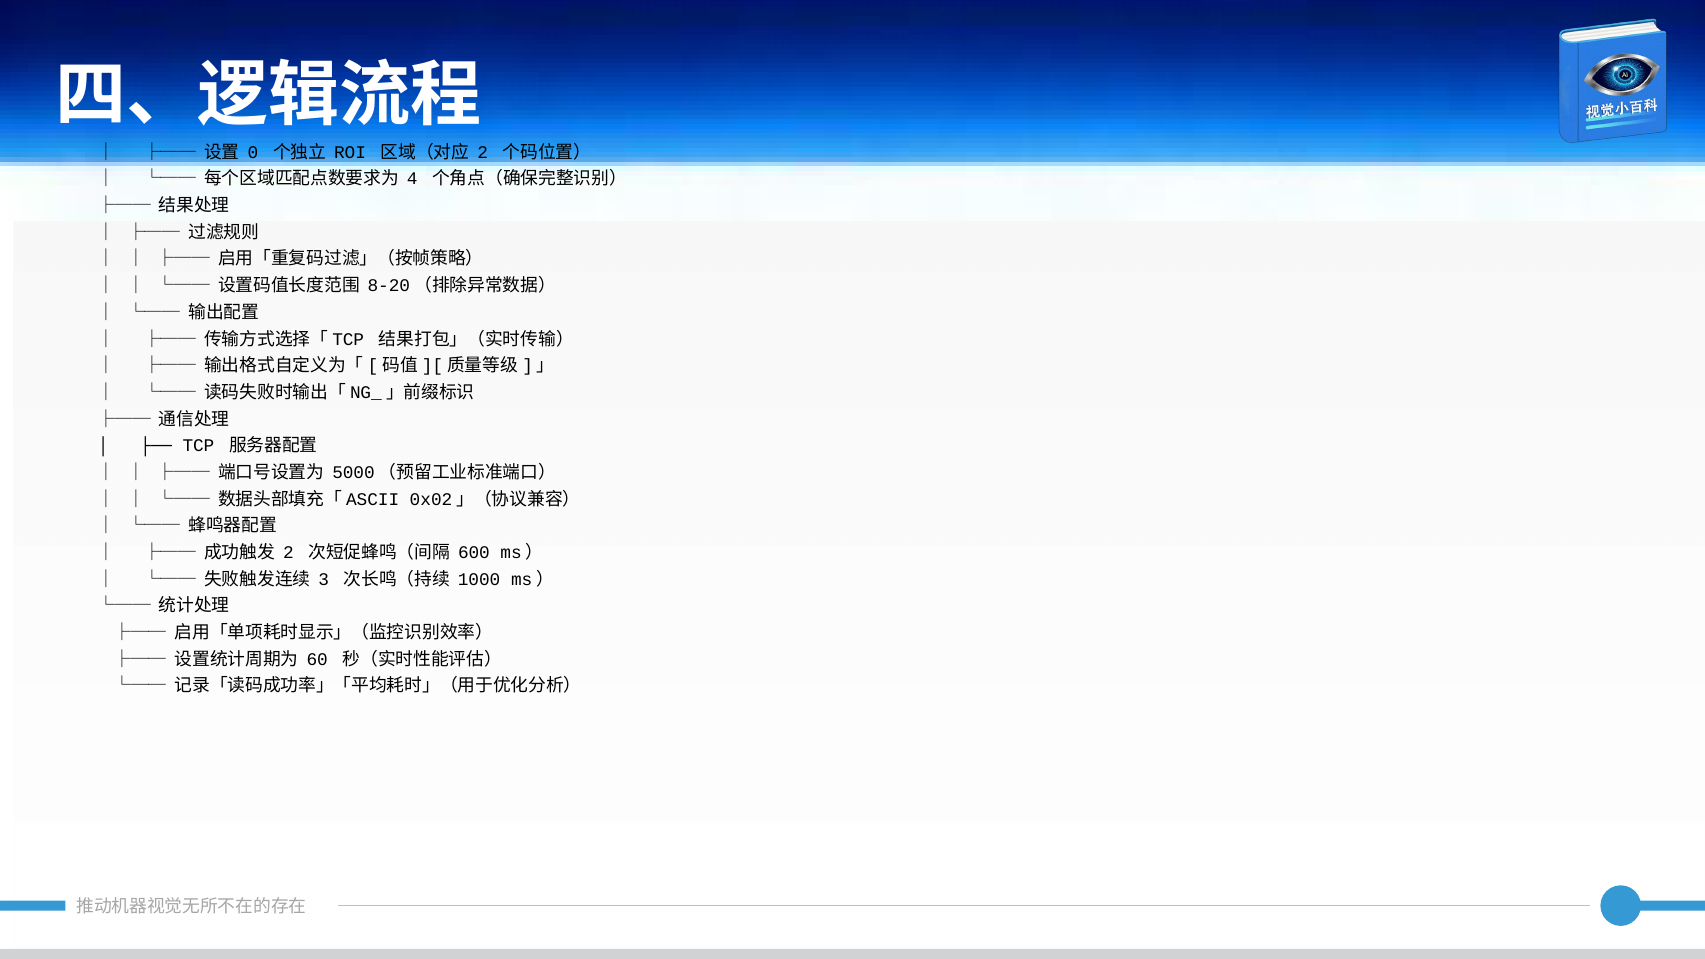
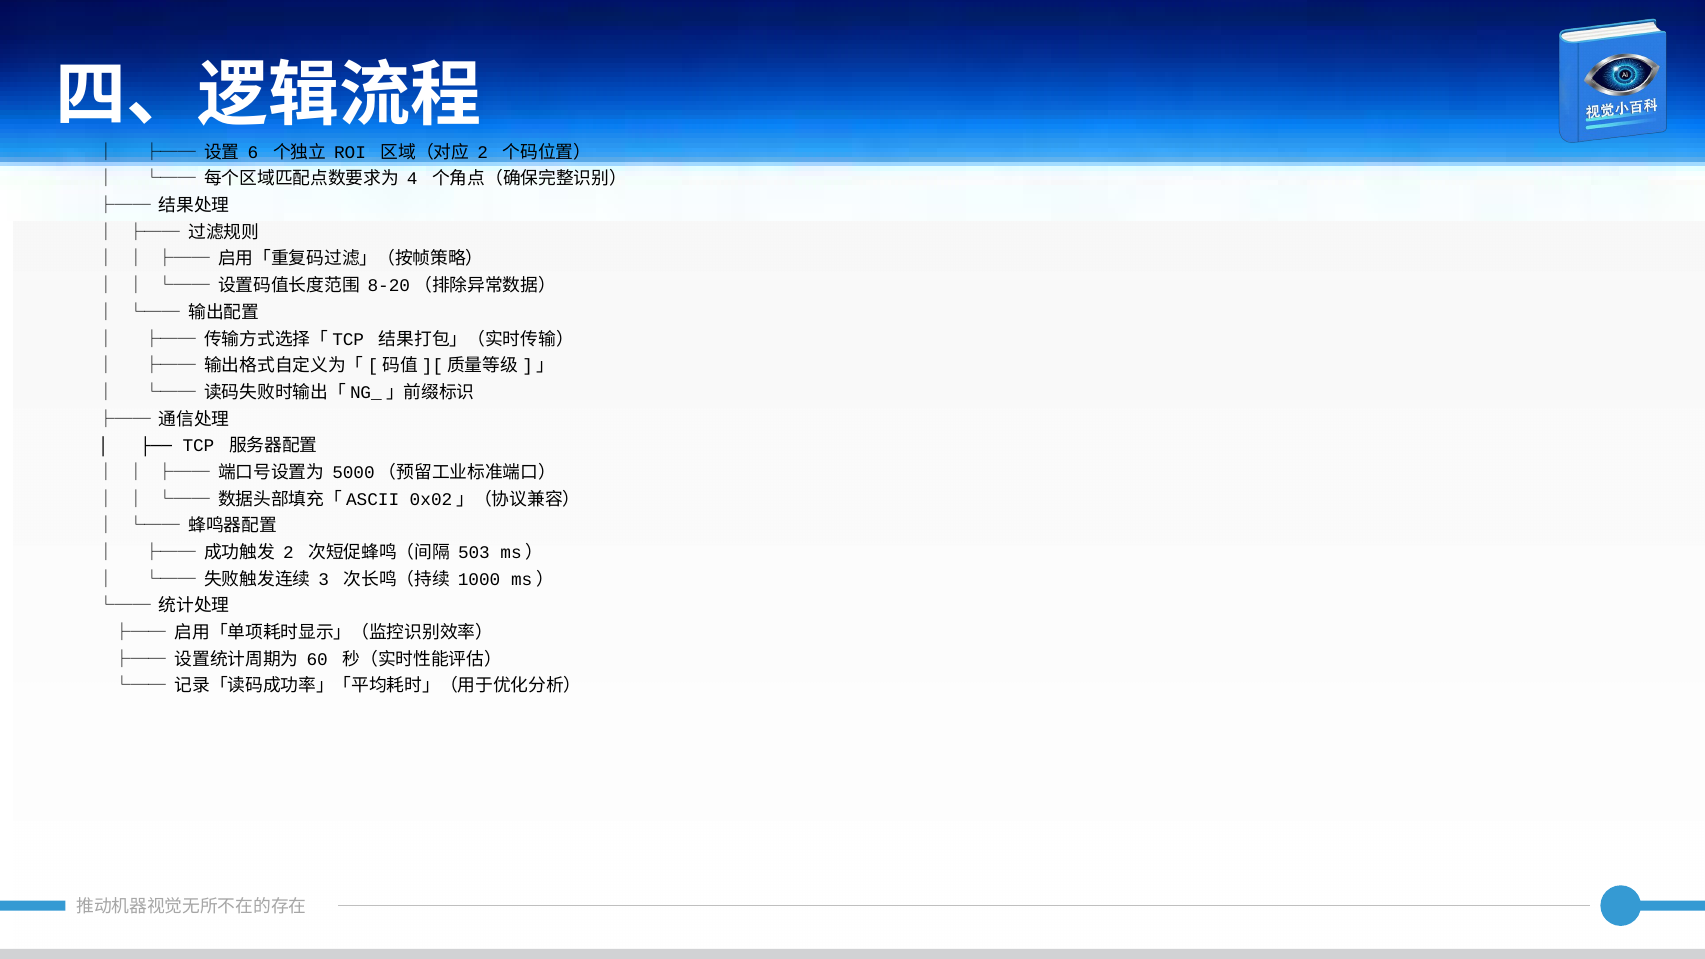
0: 0 -> 6
600: 600 -> 503
